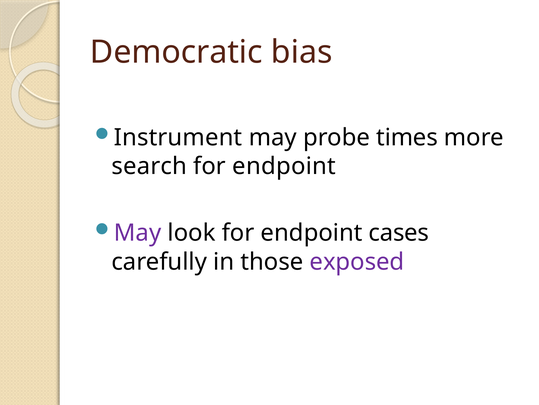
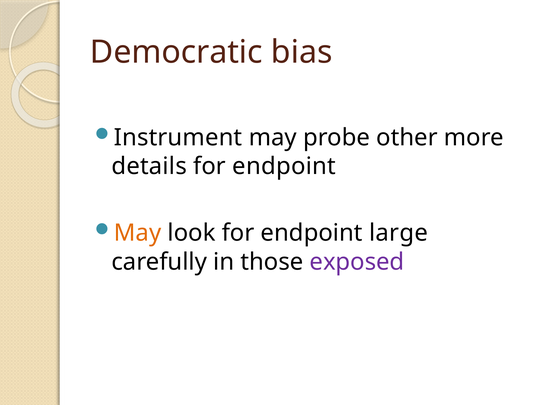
times: times -> other
search: search -> details
May at (138, 233) colour: purple -> orange
cases: cases -> large
